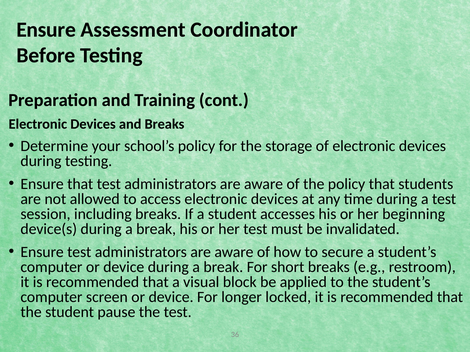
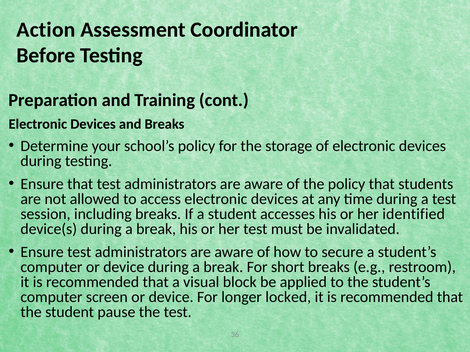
Ensure at (46, 30): Ensure -> Action
beginning: beginning -> identified
